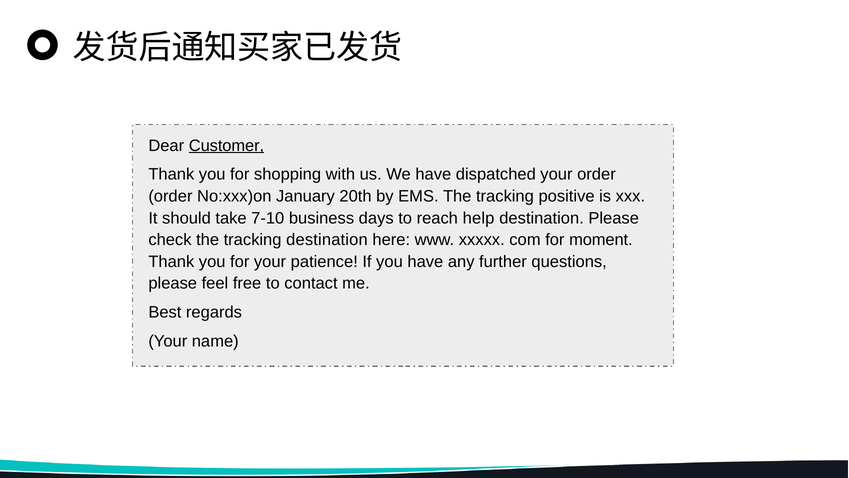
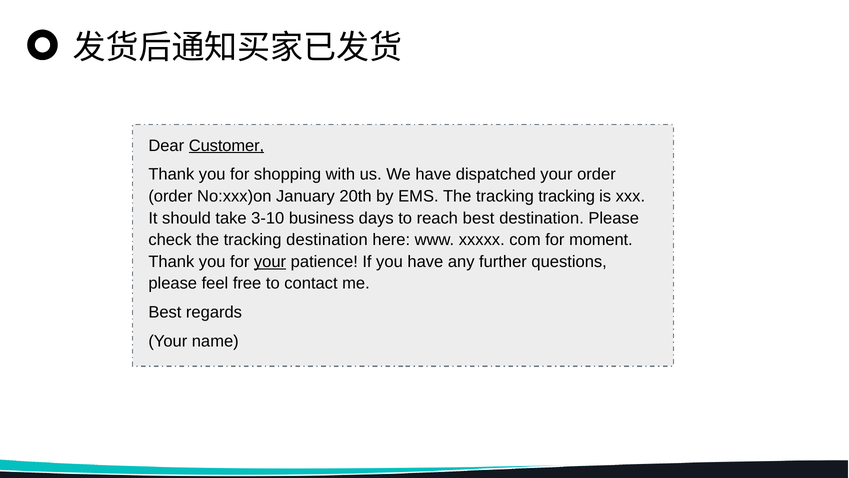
tracking positive: positive -> tracking
7-10: 7-10 -> 3-10
reach help: help -> best
your at (270, 262) underline: none -> present
